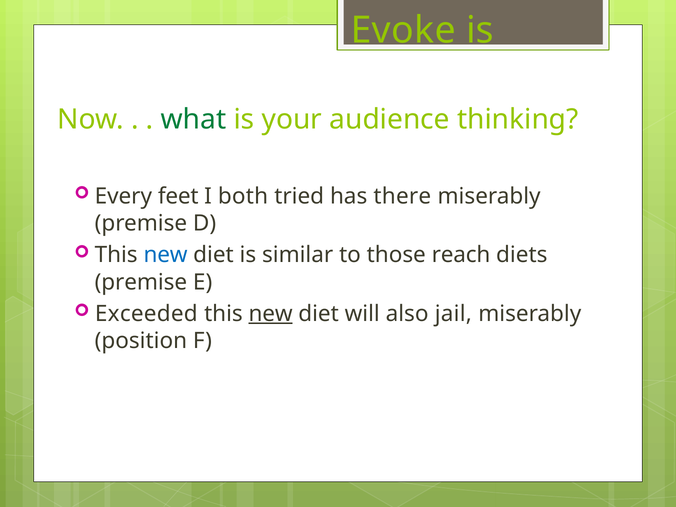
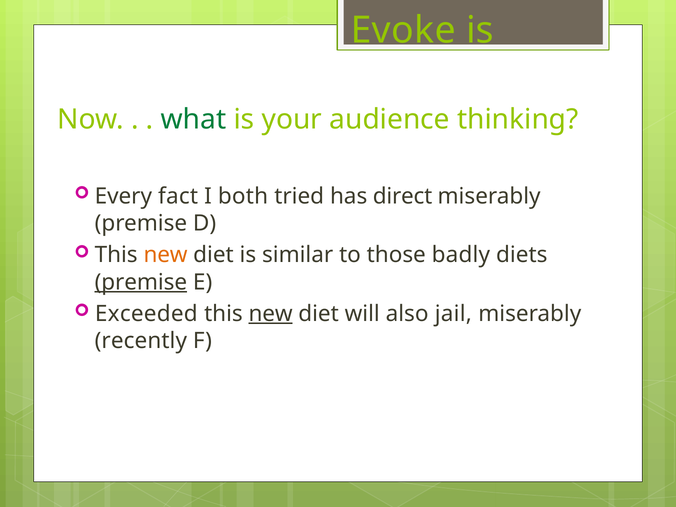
feet: feet -> fact
there: there -> direct
new at (166, 255) colour: blue -> orange
reach: reach -> badly
premise at (141, 282) underline: none -> present
position: position -> recently
